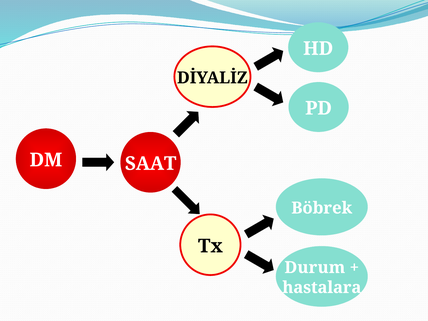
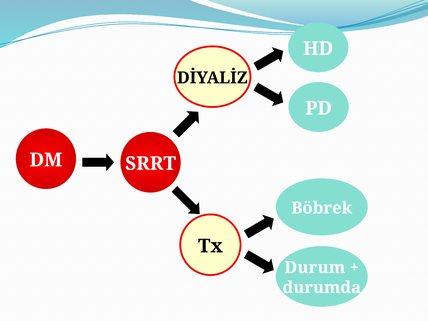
SAAT: SAAT -> SRRT
hastalara: hastalara -> durumda
